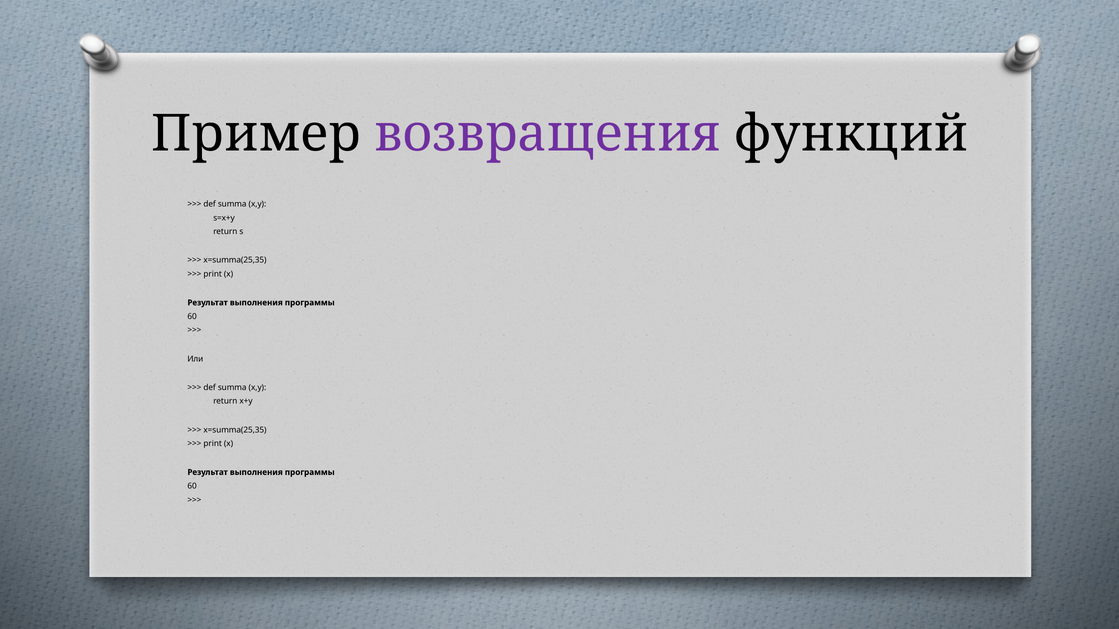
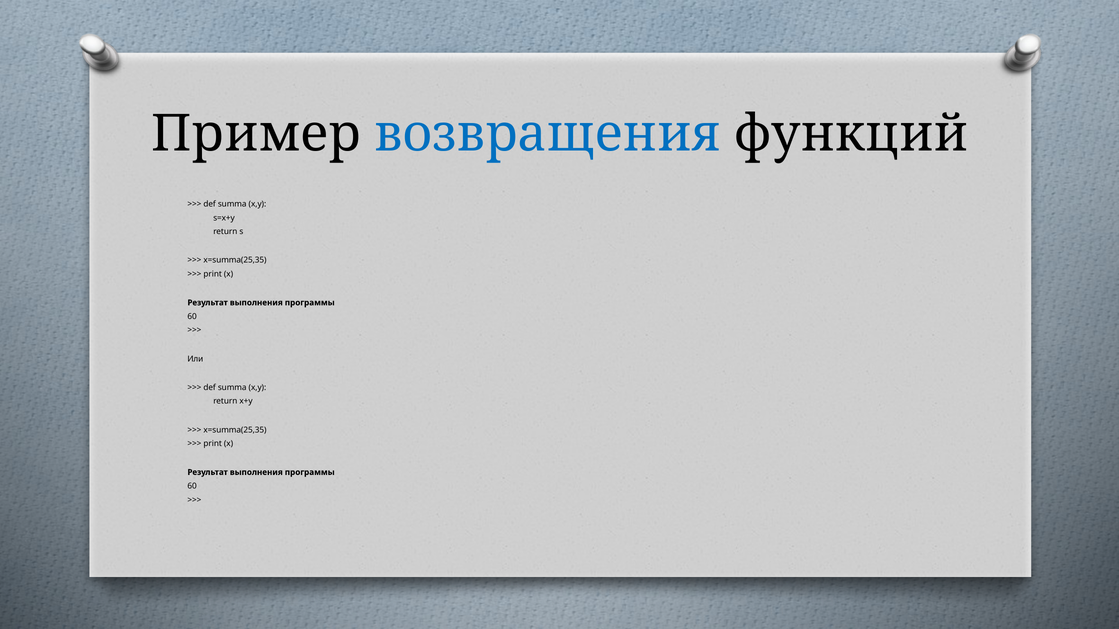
возвращения colour: purple -> blue
